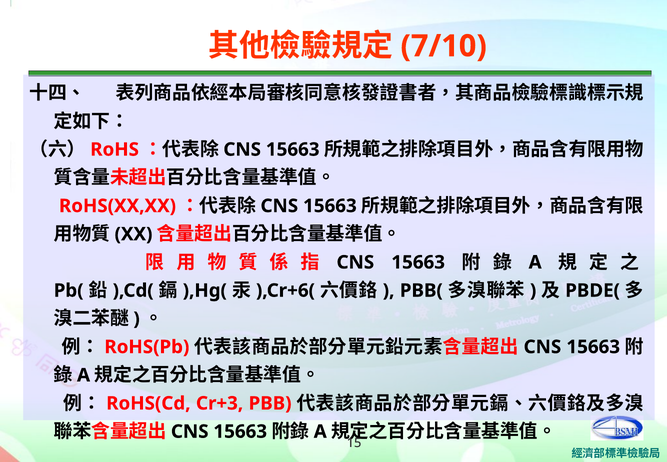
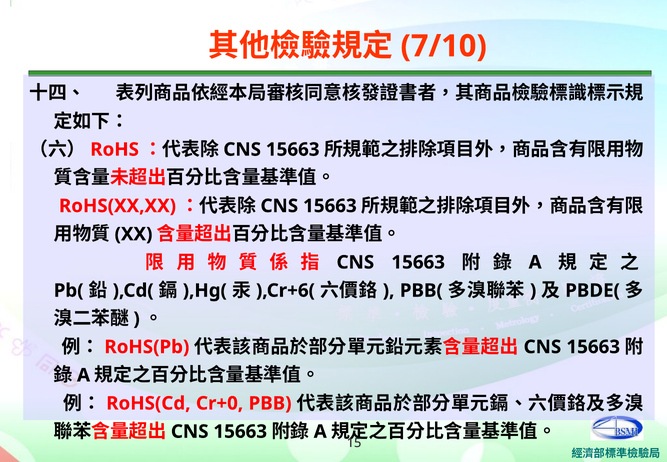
Cr+3: Cr+3 -> Cr+0
